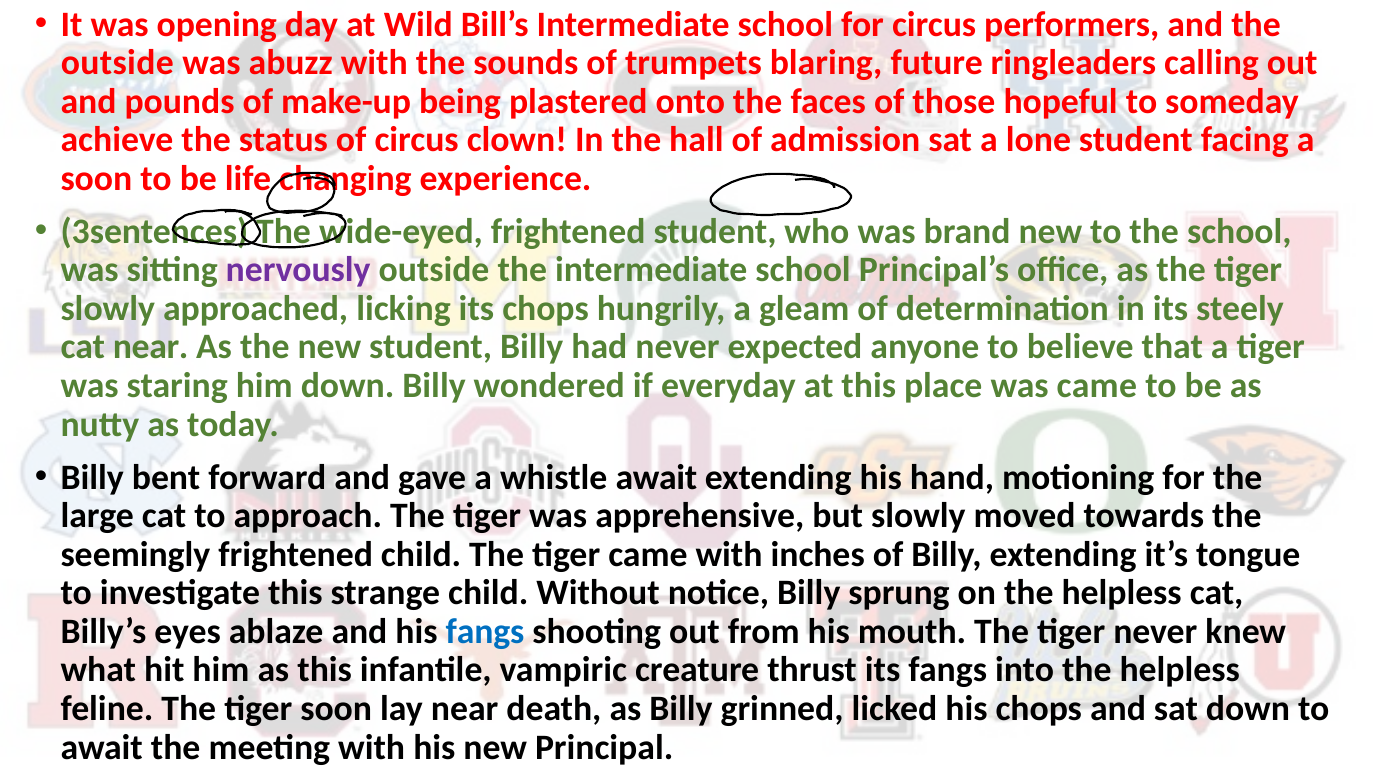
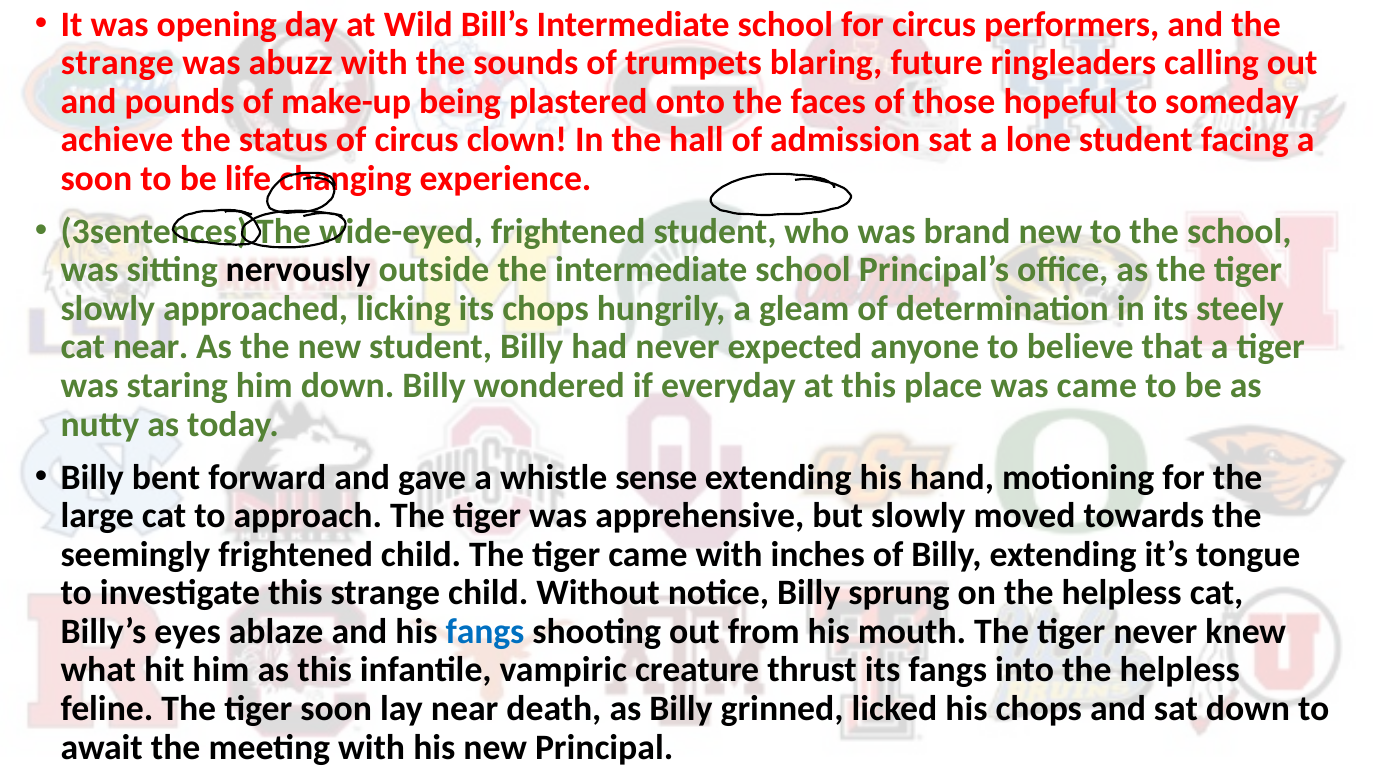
outside at (117, 63): outside -> strange
nervously colour: purple -> black
whistle await: await -> sense
